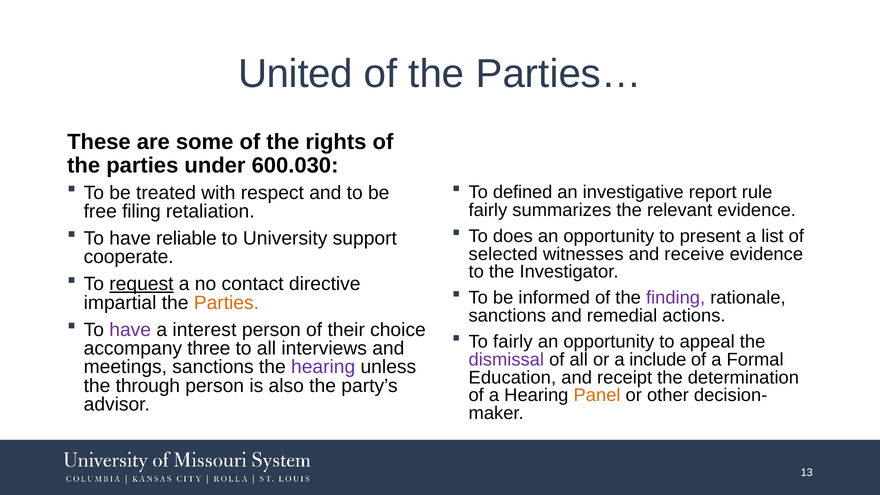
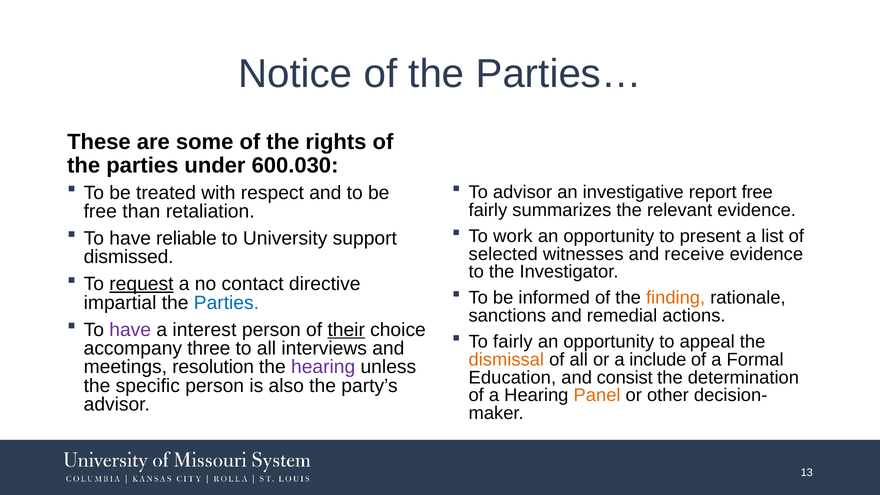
United: United -> Notice
To defined: defined -> advisor
report rule: rule -> free
filing: filing -> than
does: does -> work
cooperate: cooperate -> dismissed
finding colour: purple -> orange
Parties at (226, 303) colour: orange -> blue
their underline: none -> present
dismissal colour: purple -> orange
meetings sanctions: sanctions -> resolution
receipt: receipt -> consist
through: through -> specific
